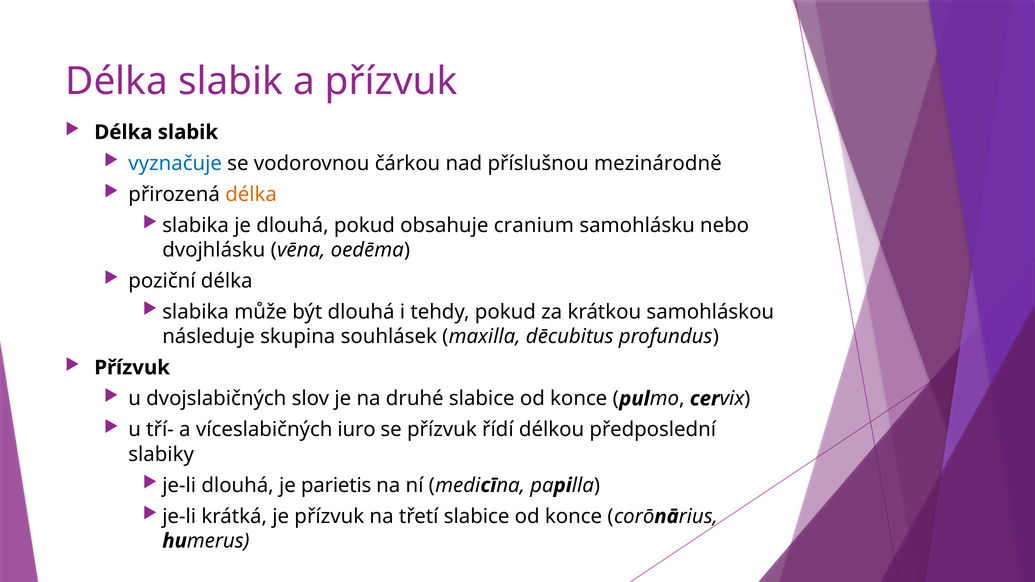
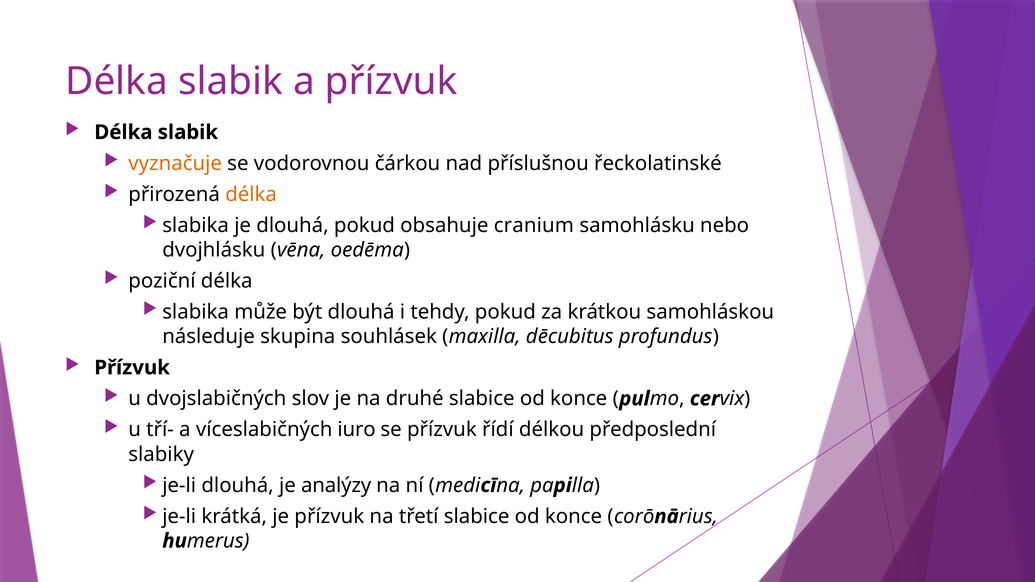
vyznačuje colour: blue -> orange
mezinárodně: mezinárodně -> řeckolatinské
parietis: parietis -> analýzy
